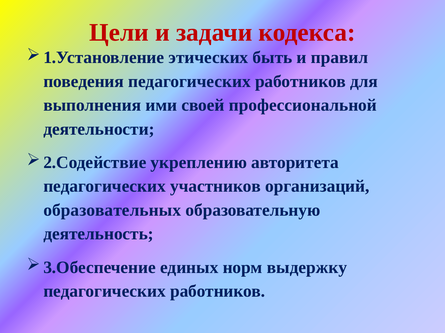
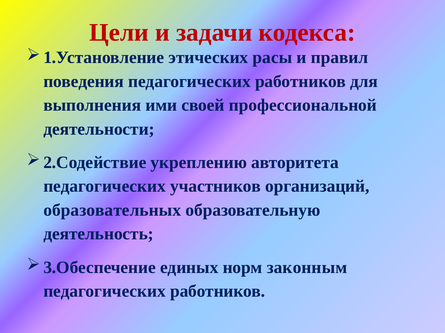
быть: быть -> расы
выдержку: выдержку -> законным
